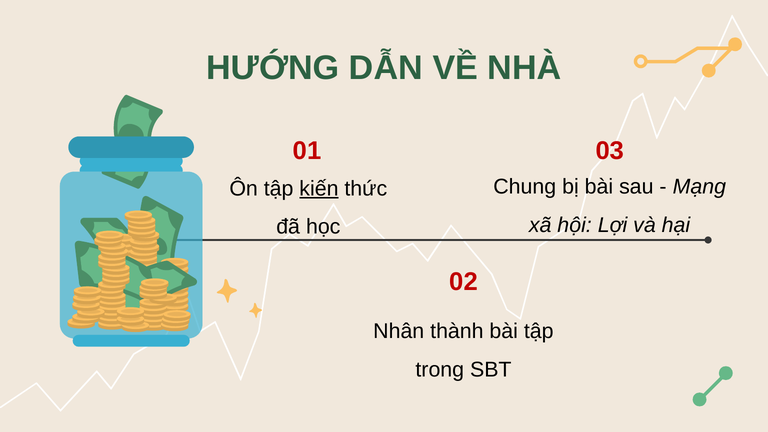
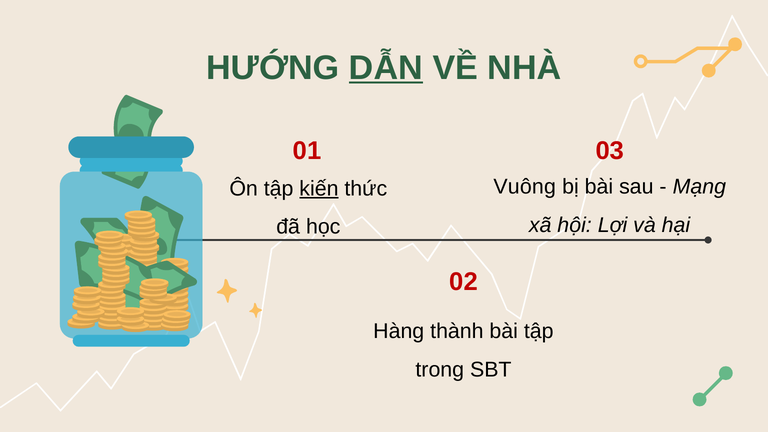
DẪN underline: none -> present
Chung: Chung -> Vuông
Nhân: Nhân -> Hàng
